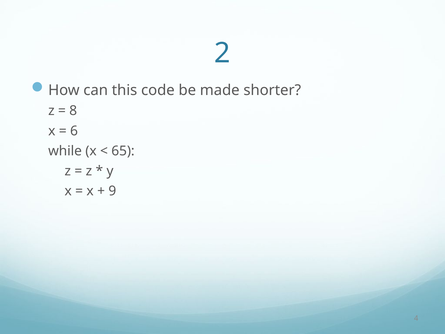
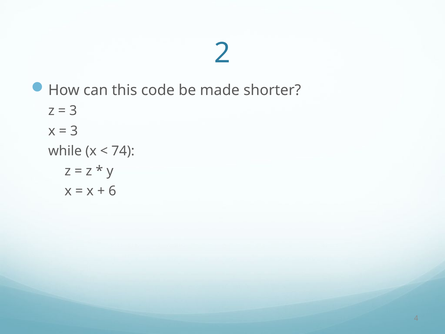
8 at (73, 111): 8 -> 3
6 at (74, 131): 6 -> 3
65: 65 -> 74
9: 9 -> 6
